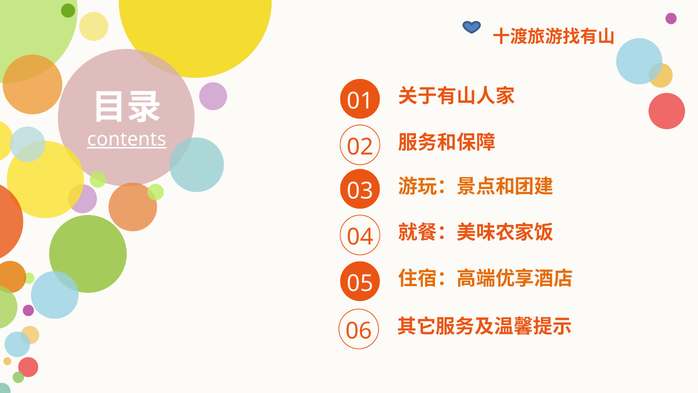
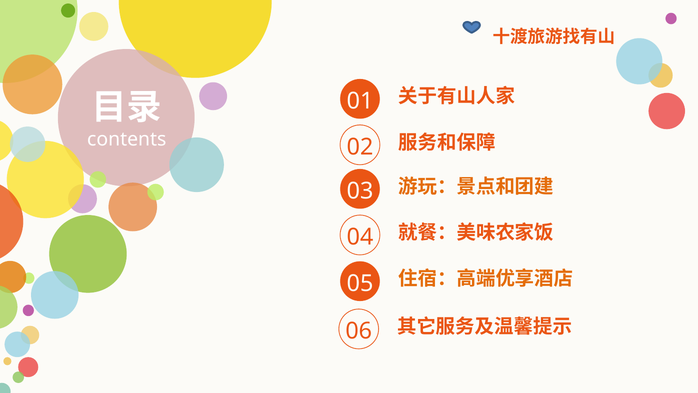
contents underline: present -> none
